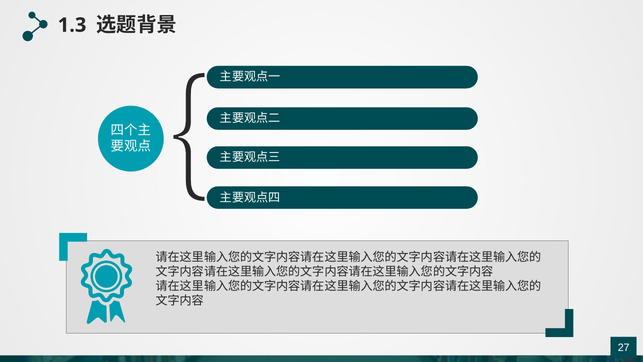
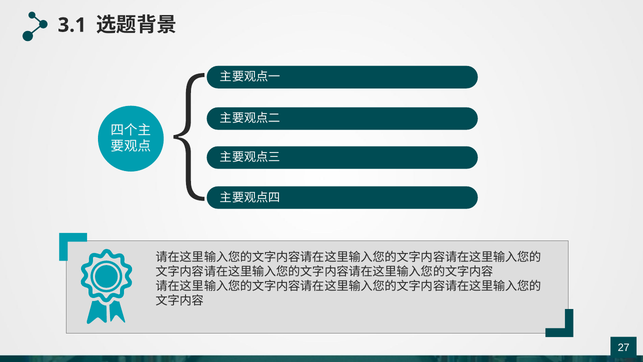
1.3: 1.3 -> 3.1
